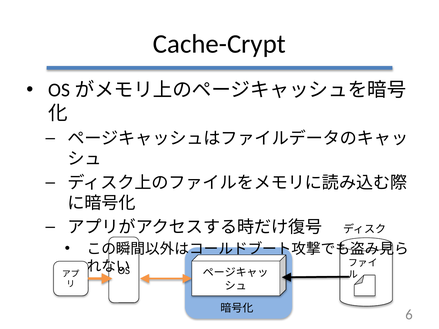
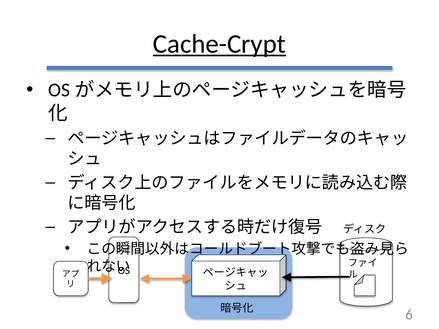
Cache-Crypt underline: none -> present
